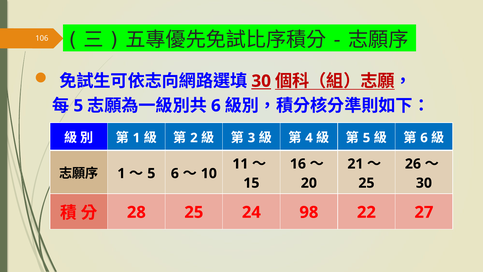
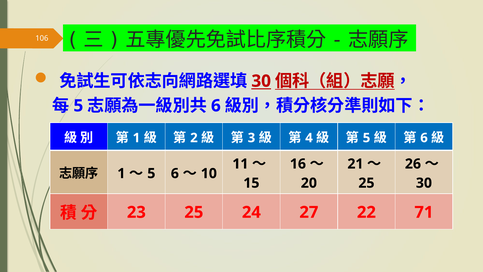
28: 28 -> 23
98: 98 -> 27
27: 27 -> 71
